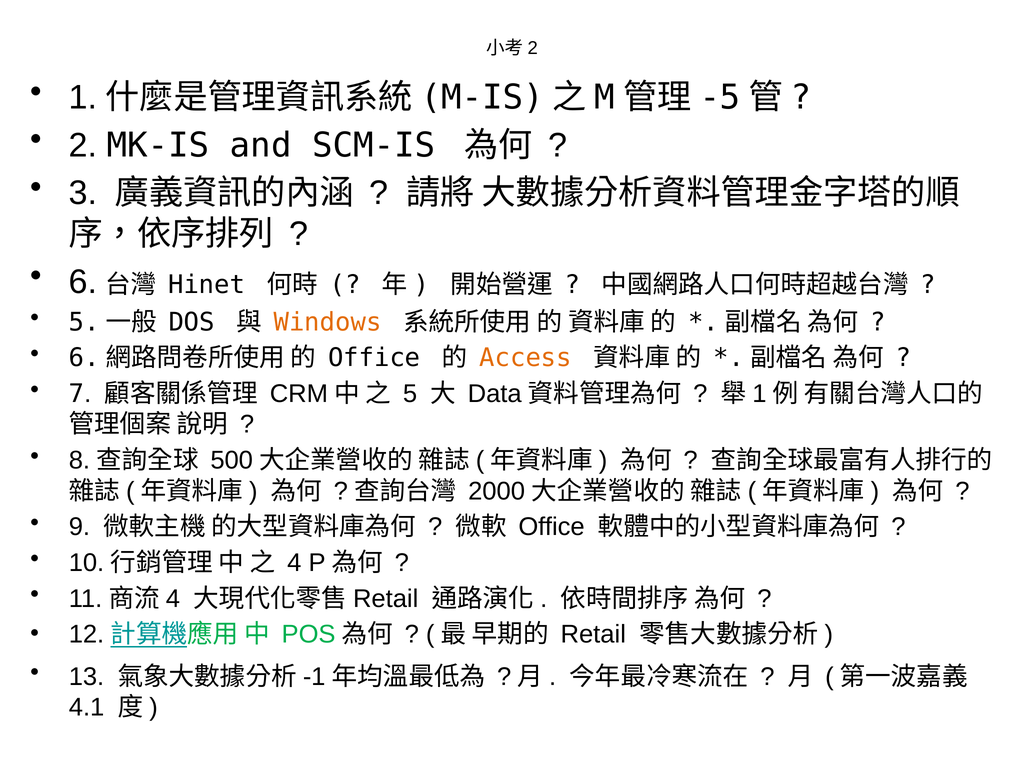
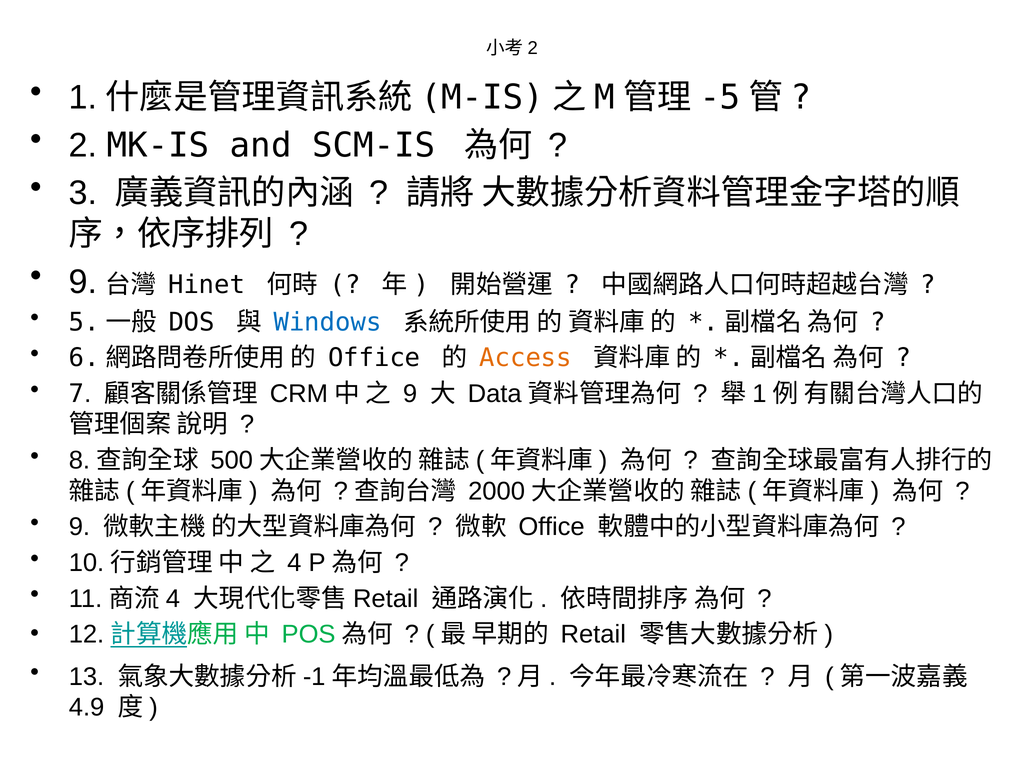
6 at (83, 282): 6 -> 9
Windows colour: orange -> blue
5 at (410, 394): 5 -> 9
4.1: 4.1 -> 4.9
